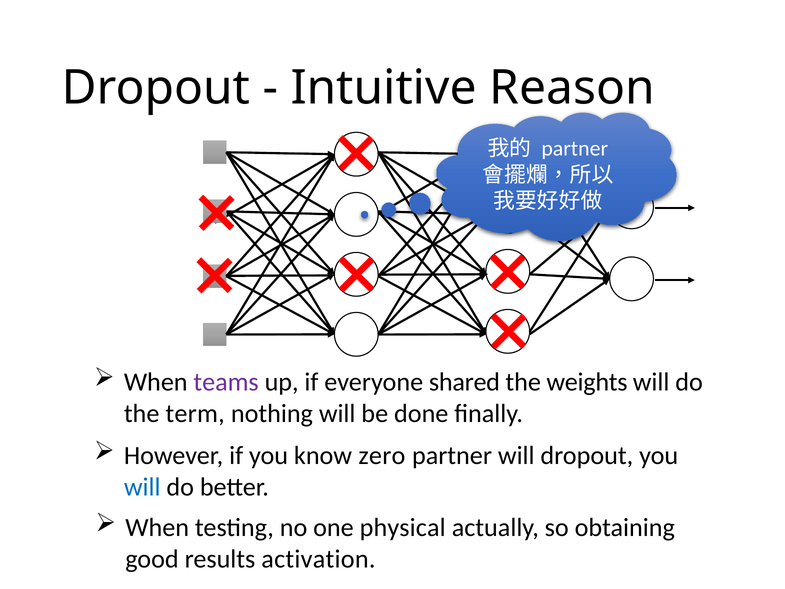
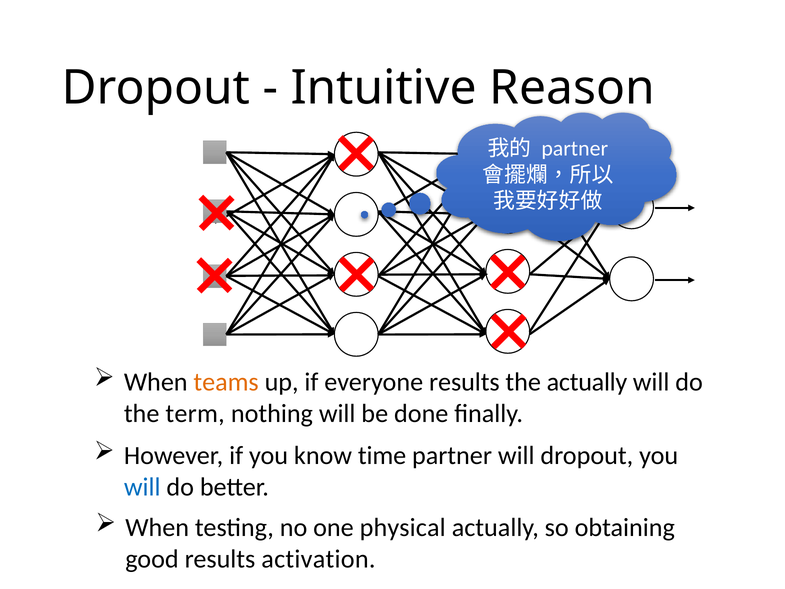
teams colour: purple -> orange
everyone shared: shared -> results
the weights: weights -> actually
zero: zero -> time
